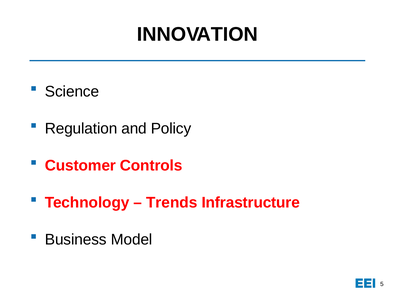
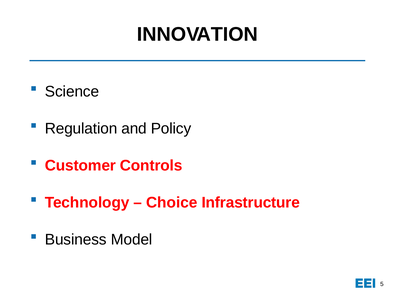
Trends: Trends -> Choice
